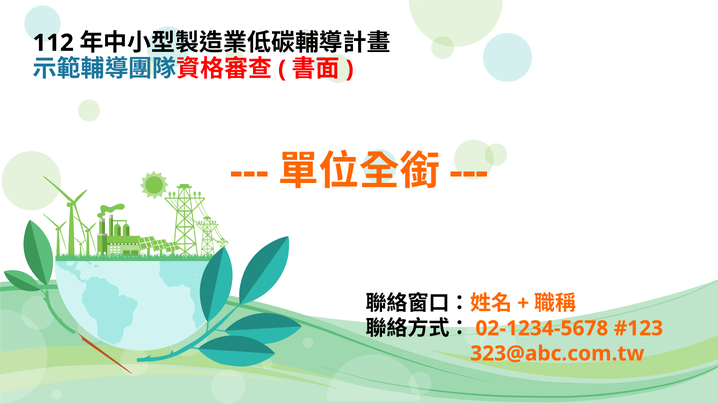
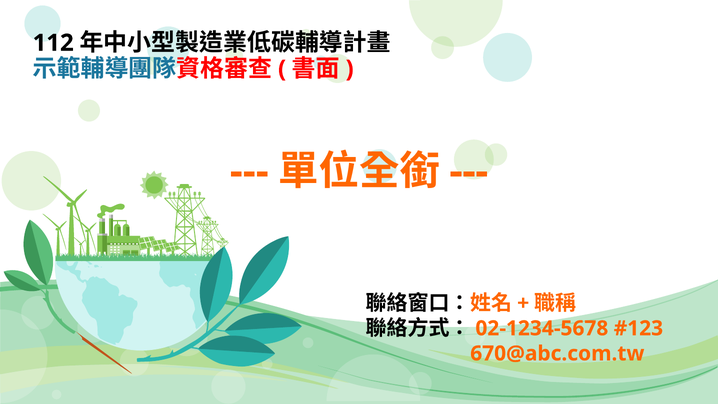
323@abc.com.tw: 323@abc.com.tw -> 670@abc.com.tw
